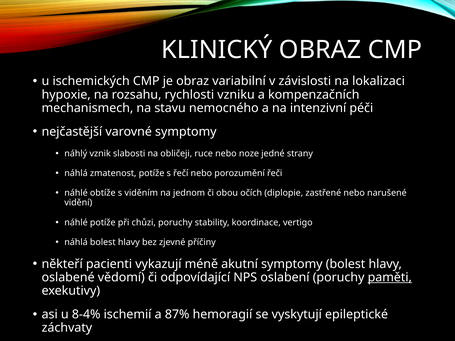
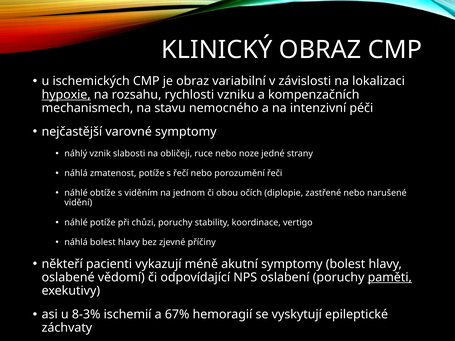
hypoxie underline: none -> present
8-4%: 8-4% -> 8-3%
87%: 87% -> 67%
